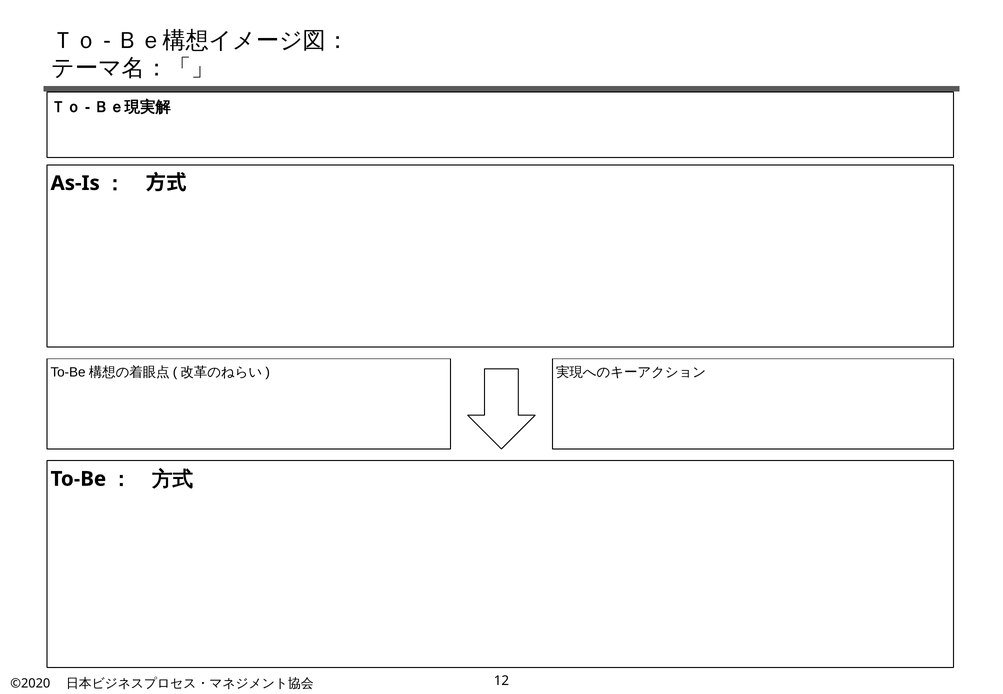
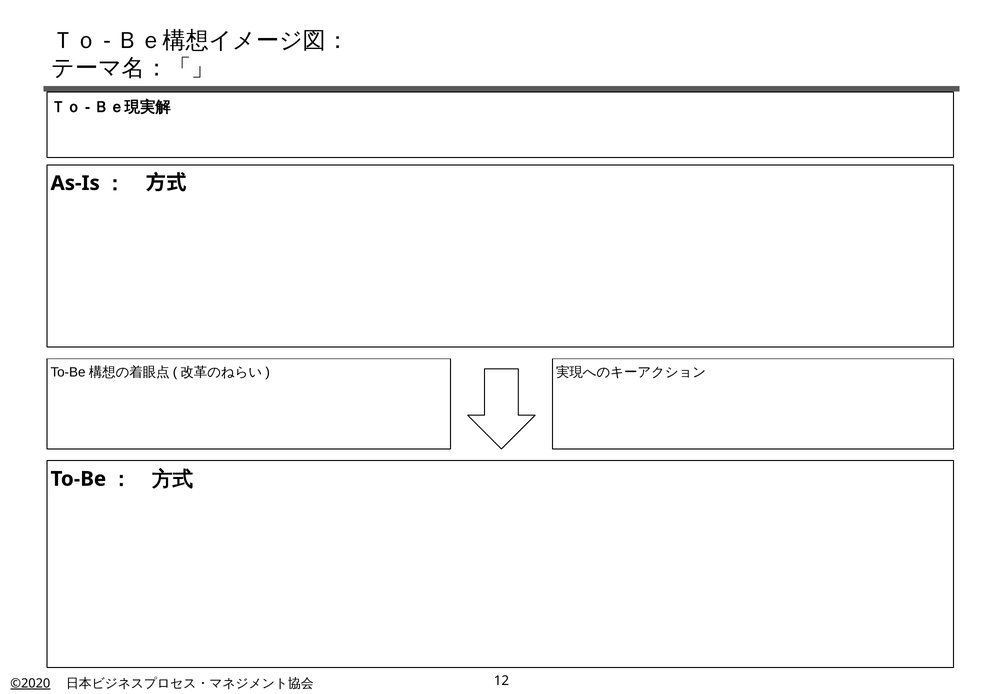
©2020 underline: none -> present
